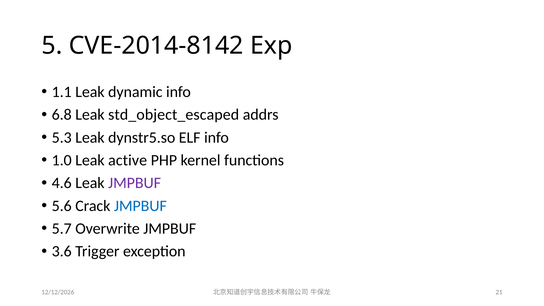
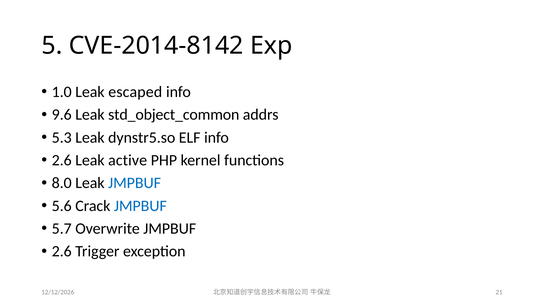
1.1: 1.1 -> 1.0
dynamic: dynamic -> escaped
6.8: 6.8 -> 9.6
std_object_escaped: std_object_escaped -> std_object_common
1.0 at (62, 160): 1.0 -> 2.6
4.6: 4.6 -> 8.0
JMPBUF at (135, 183) colour: purple -> blue
3.6 at (62, 251): 3.6 -> 2.6
